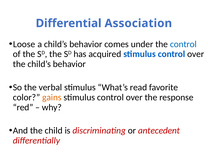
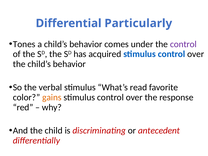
Association: Association -> Particularly
Loose: Loose -> Tones
control at (183, 44) colour: blue -> purple
